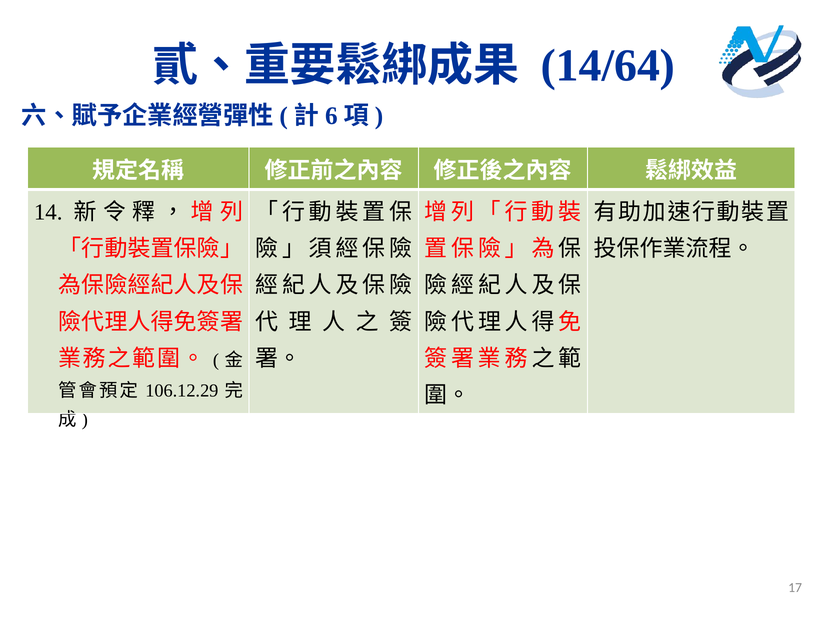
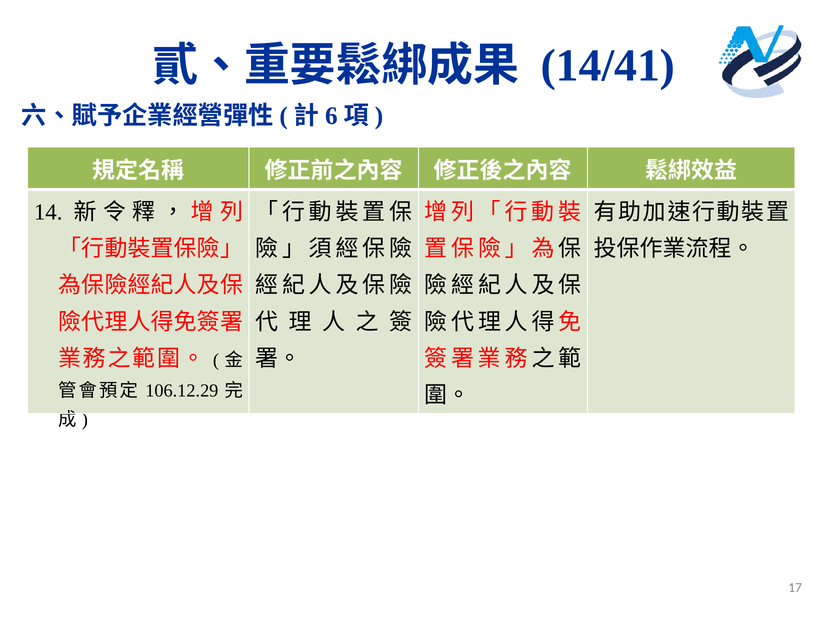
14/64: 14/64 -> 14/41
